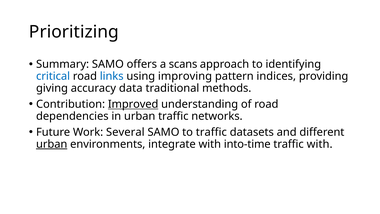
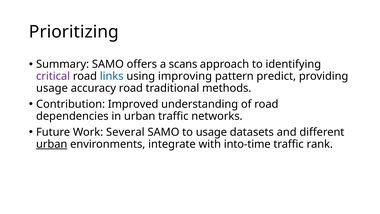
critical colour: blue -> purple
indices: indices -> predict
giving at (52, 88): giving -> usage
accuracy data: data -> road
Improved underline: present -> none
to traffic: traffic -> usage
traffic with: with -> rank
